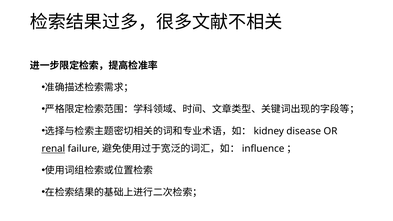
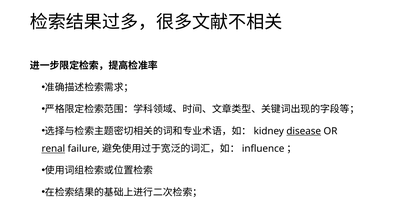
disease underline: none -> present
